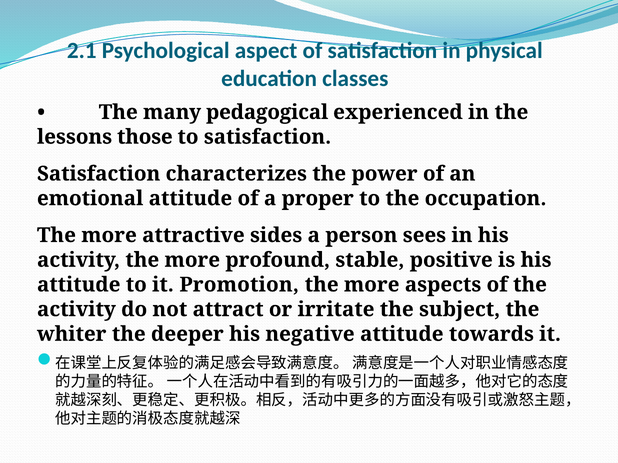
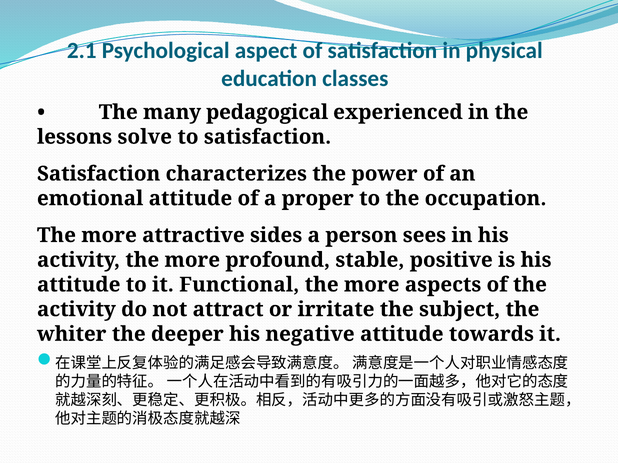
those: those -> solve
Promotion: Promotion -> Functional
